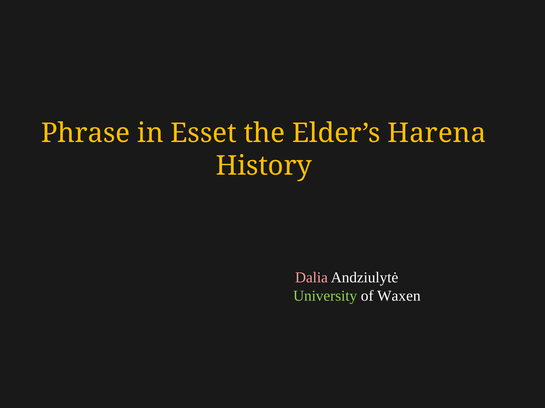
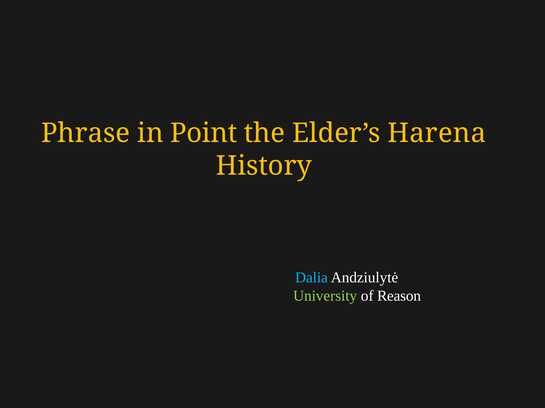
Esset: Esset -> Point
Dalia colour: pink -> light blue
Waxen: Waxen -> Reason
